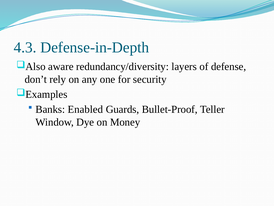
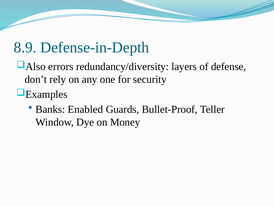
4.3: 4.3 -> 8.9
aware: aware -> errors
